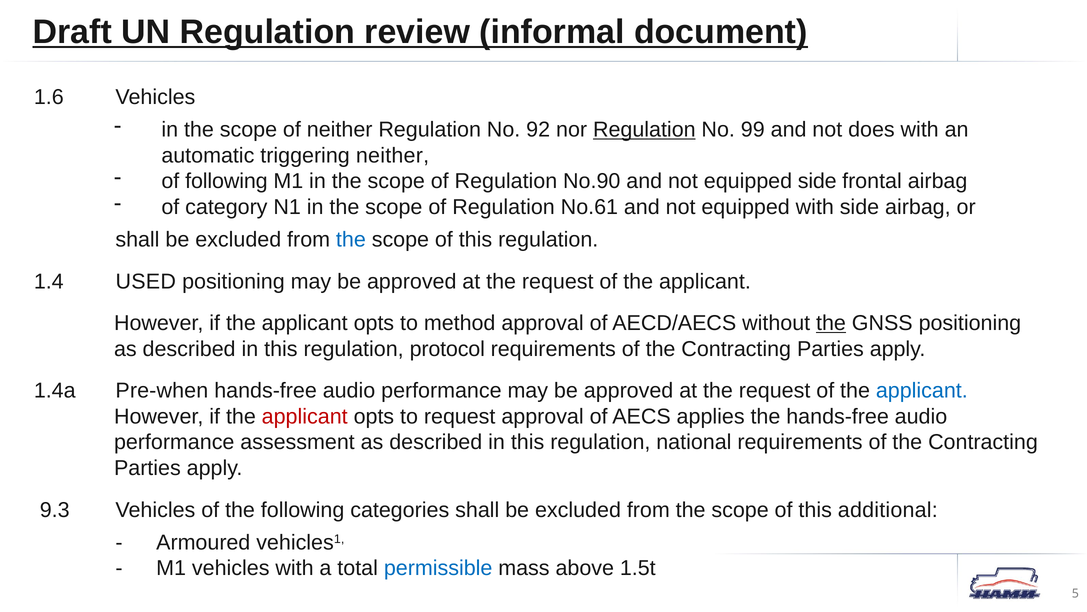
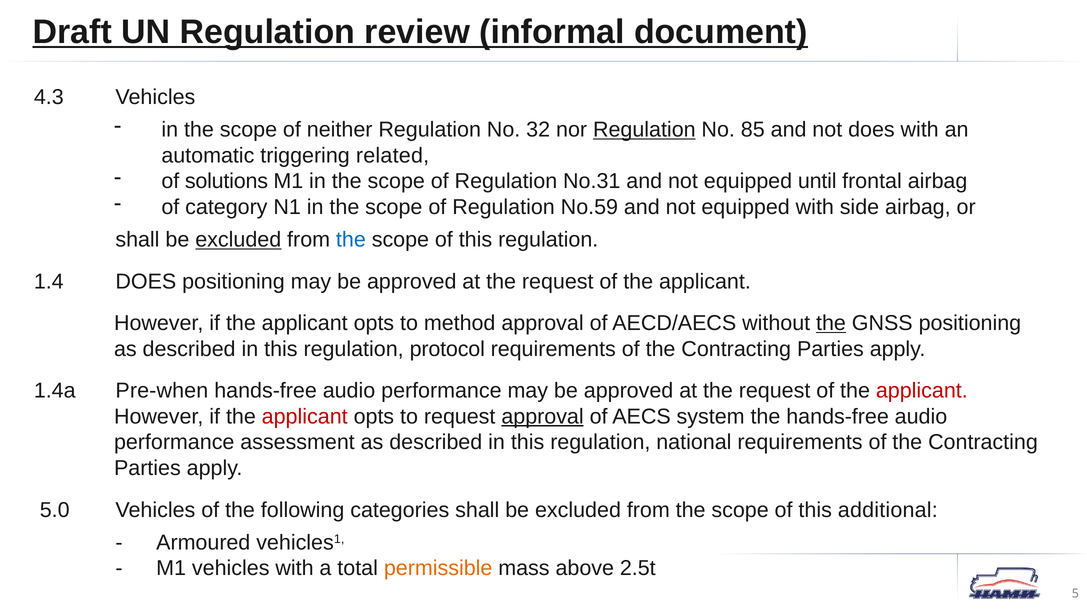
1.6: 1.6 -> 4.3
92: 92 -> 32
99: 99 -> 85
triggering neither: neither -> related
of following: following -> solutions
No.90: No.90 -> No.31
equipped side: side -> until
No.61: No.61 -> No.59
excluded at (238, 240) underline: none -> present
1.4 USED: USED -> DOES
applicant at (922, 390) colour: blue -> red
approval at (543, 416) underline: none -> present
applies: applies -> system
9.3: 9.3 -> 5.0
permissible colour: blue -> orange
1.5t: 1.5t -> 2.5t
